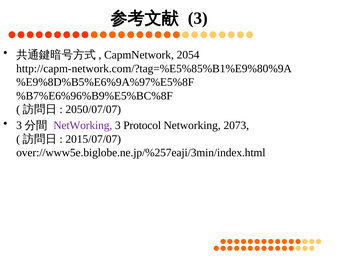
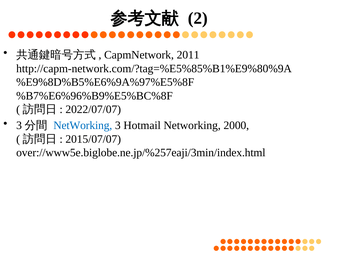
3 at (198, 18): 3 -> 2
2054: 2054 -> 2011
2050/07/07: 2050/07/07 -> 2022/07/07
NetWorking at (83, 125) colour: purple -> blue
Protocol: Protocol -> Hotmail
2073: 2073 -> 2000
